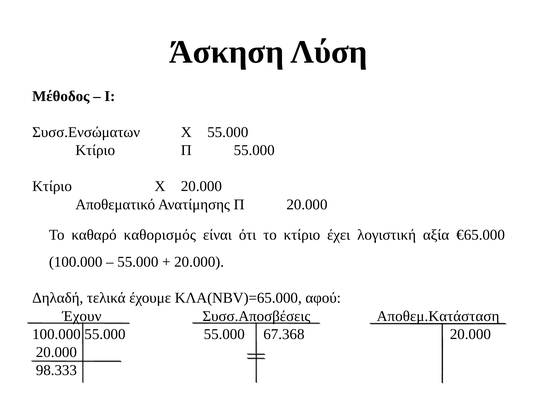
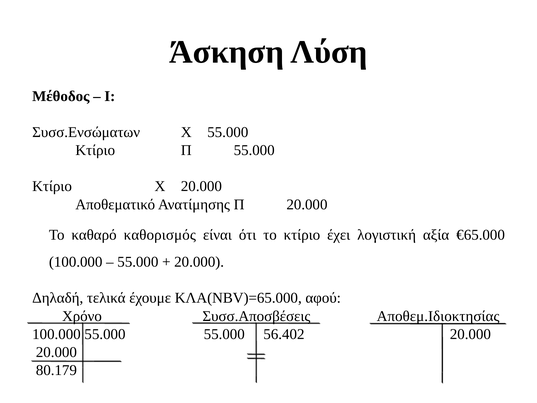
Έχουν: Έχουν -> Χρόνο
Αποθεμ.Κατάσταση: Αποθεμ.Κατάσταση -> Αποθεμ.Ιδιοκτησίας
67.368: 67.368 -> 56.402
98.333: 98.333 -> 80.179
